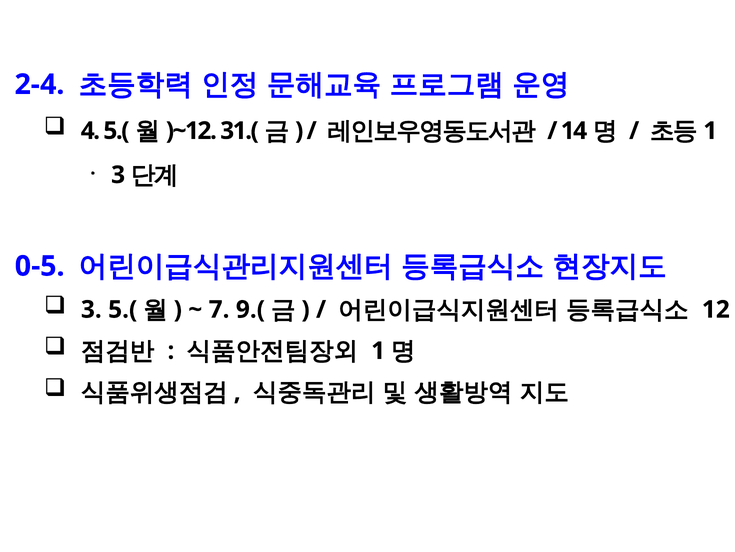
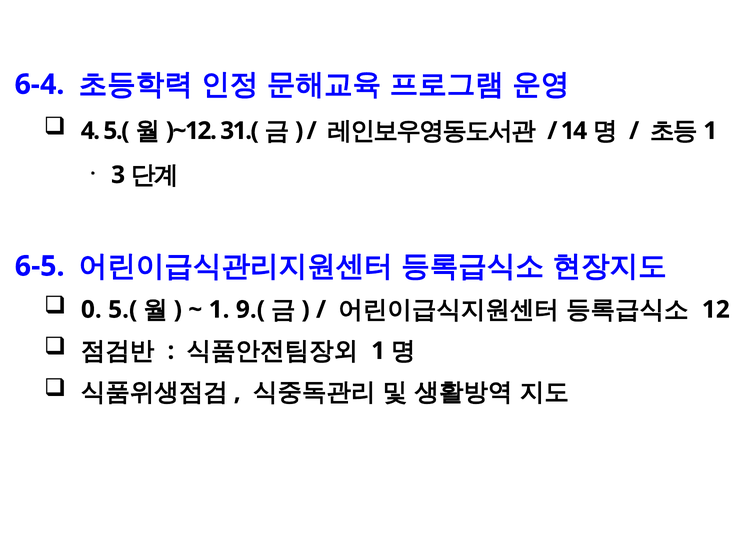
2-4: 2-4 -> 6-4
0-5: 0-5 -> 6-5
3 at (91, 309): 3 -> 0
7 at (219, 309): 7 -> 1
